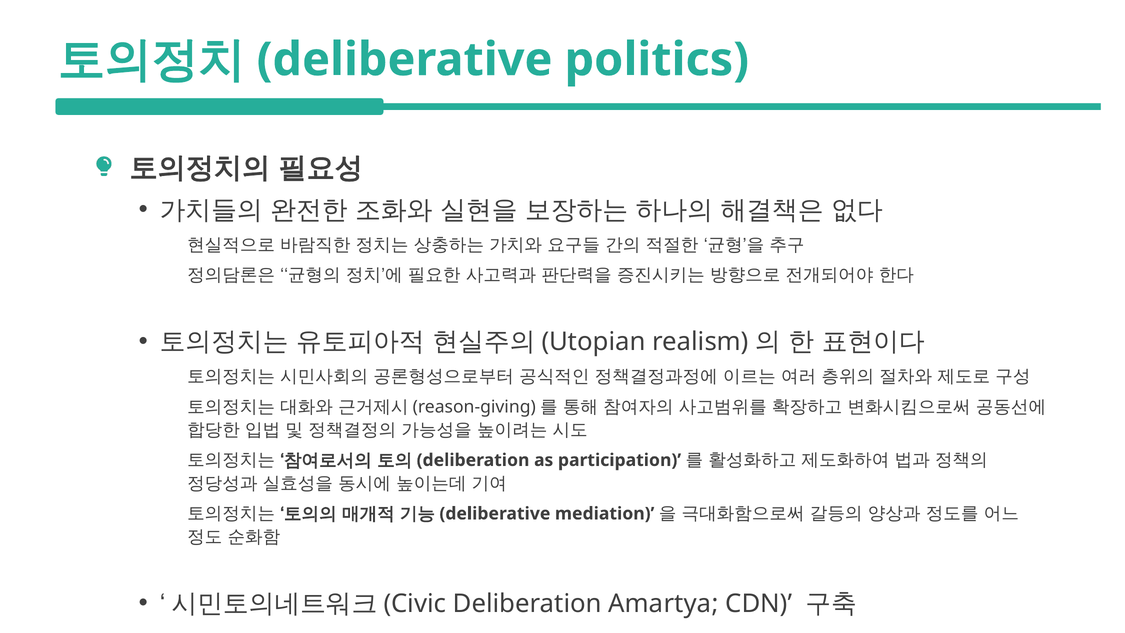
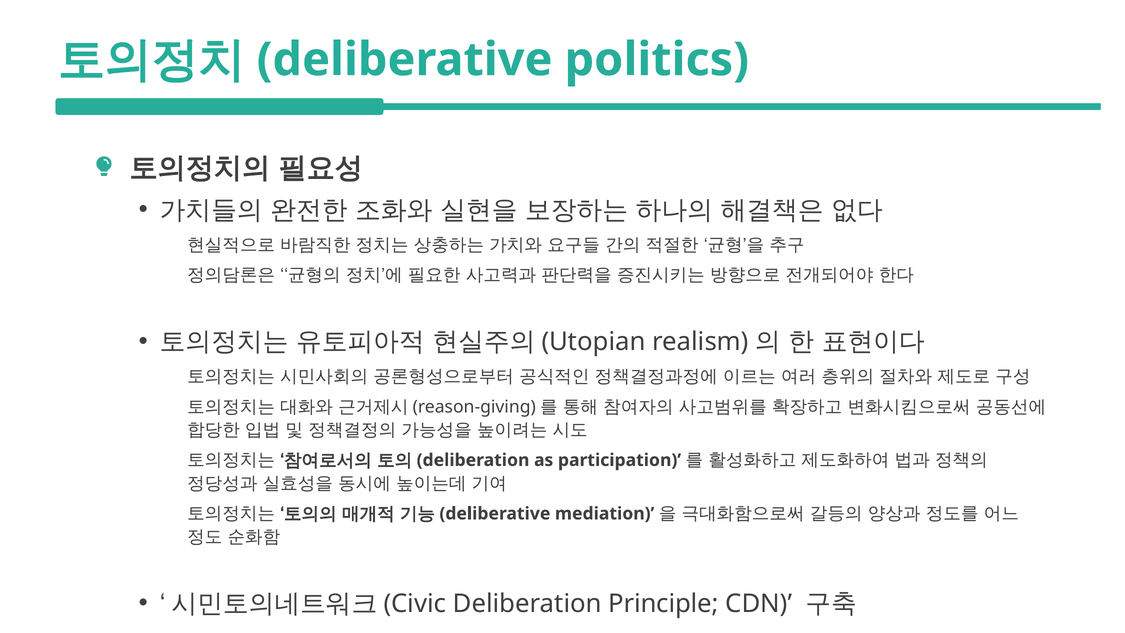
Amartya: Amartya -> Principle
